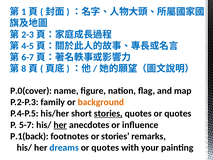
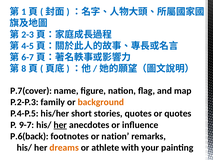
P.0(cover: P.0(cover -> P.7(cover
stories at (108, 113) underline: present -> none
5-7: 5-7 -> 9-7
P.1(back: P.1(back -> P.6(back
or stories: stories -> nation
dreams colour: blue -> orange
quotes at (105, 147): quotes -> athlete
